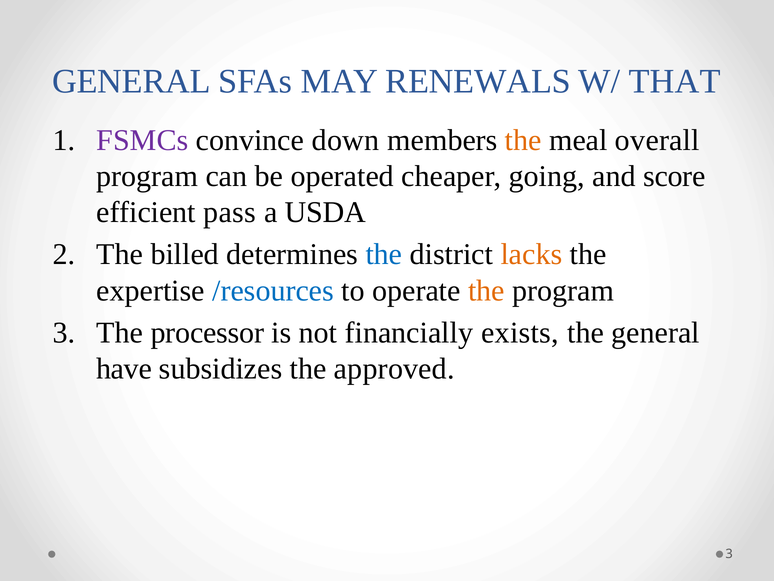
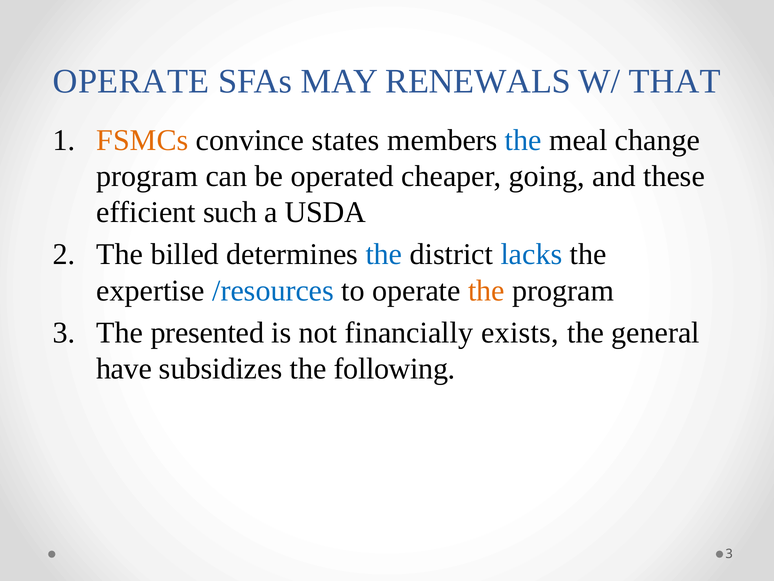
GENERAL at (131, 81): GENERAL -> OPERATE
FSMCs colour: purple -> orange
down: down -> states
the at (523, 140) colour: orange -> blue
overall: overall -> change
score: score -> these
pass: pass -> such
lacks colour: orange -> blue
processor: processor -> presented
approved: approved -> following
